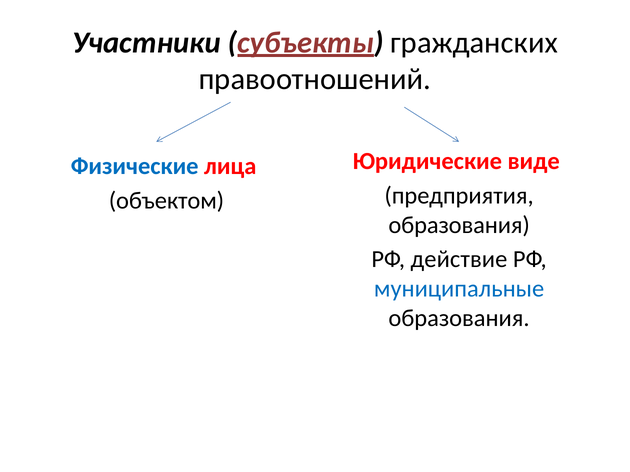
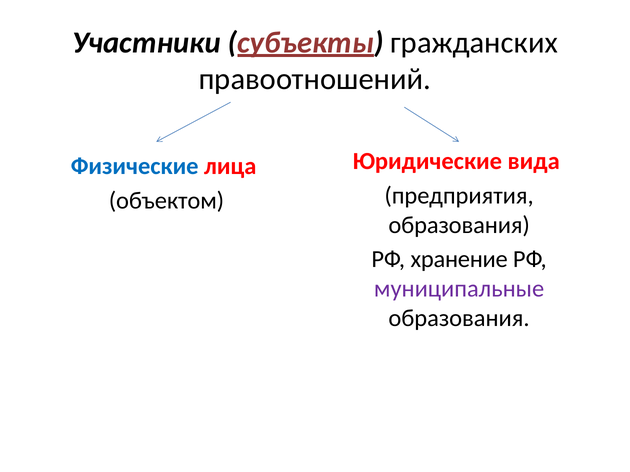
виде: виде -> вида
действие: действие -> хранение
муниципальные colour: blue -> purple
